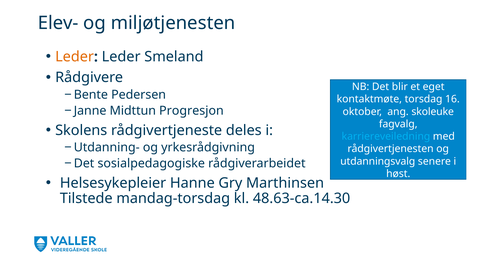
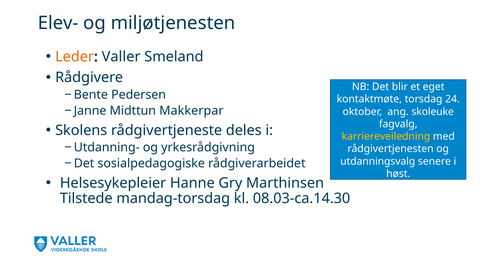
Leder at (121, 57): Leder -> Valler
16: 16 -> 24
Progresjon: Progresjon -> Makkerpar
karriereveiledning colour: light blue -> yellow
48.63-ca.14.30: 48.63-ca.14.30 -> 08.03-ca.14.30
